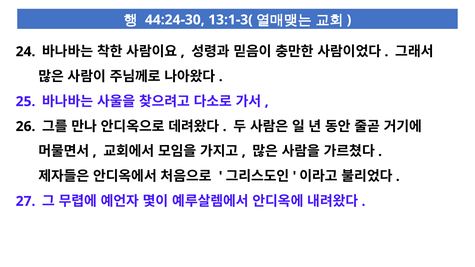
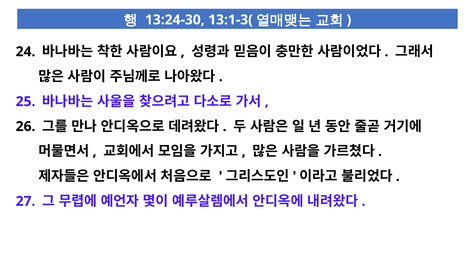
44:24-30: 44:24-30 -> 13:24-30
